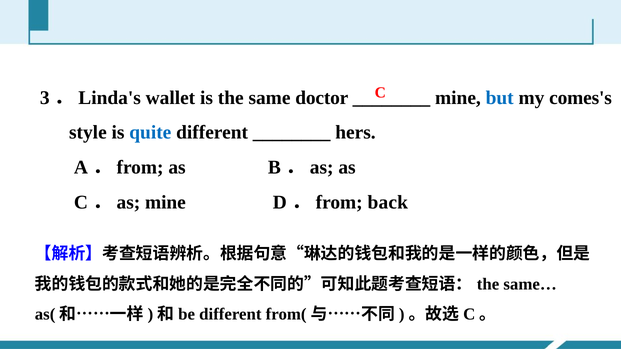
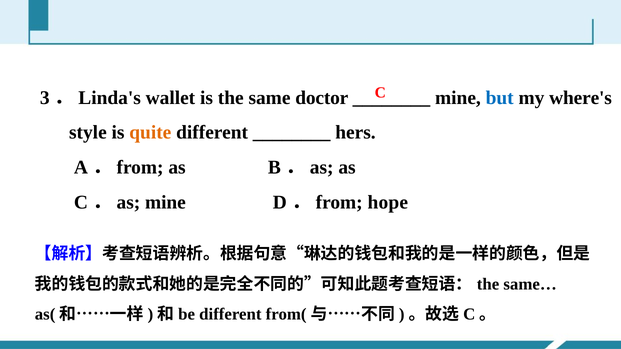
comes's: comes's -> where's
quite colour: blue -> orange
back: back -> hope
